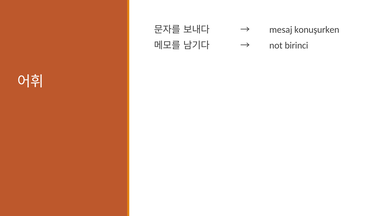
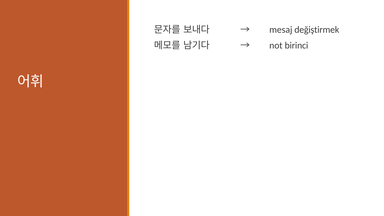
konuşurken: konuşurken -> değiştirmek
